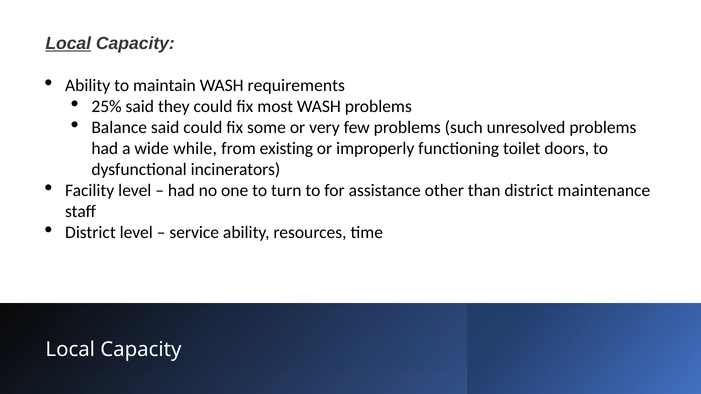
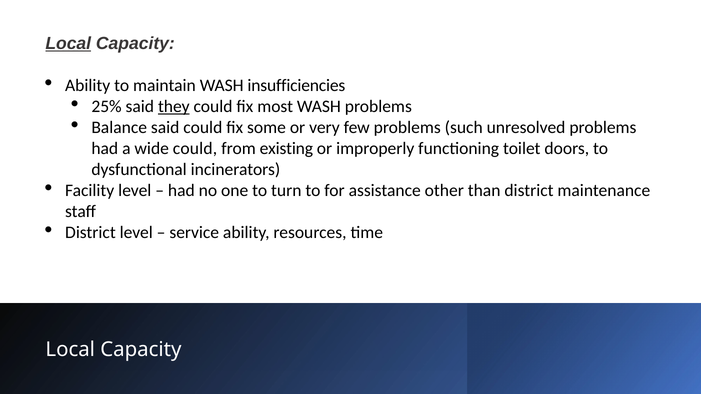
requirements: requirements -> insufficiencies
they underline: none -> present
wide while: while -> could
